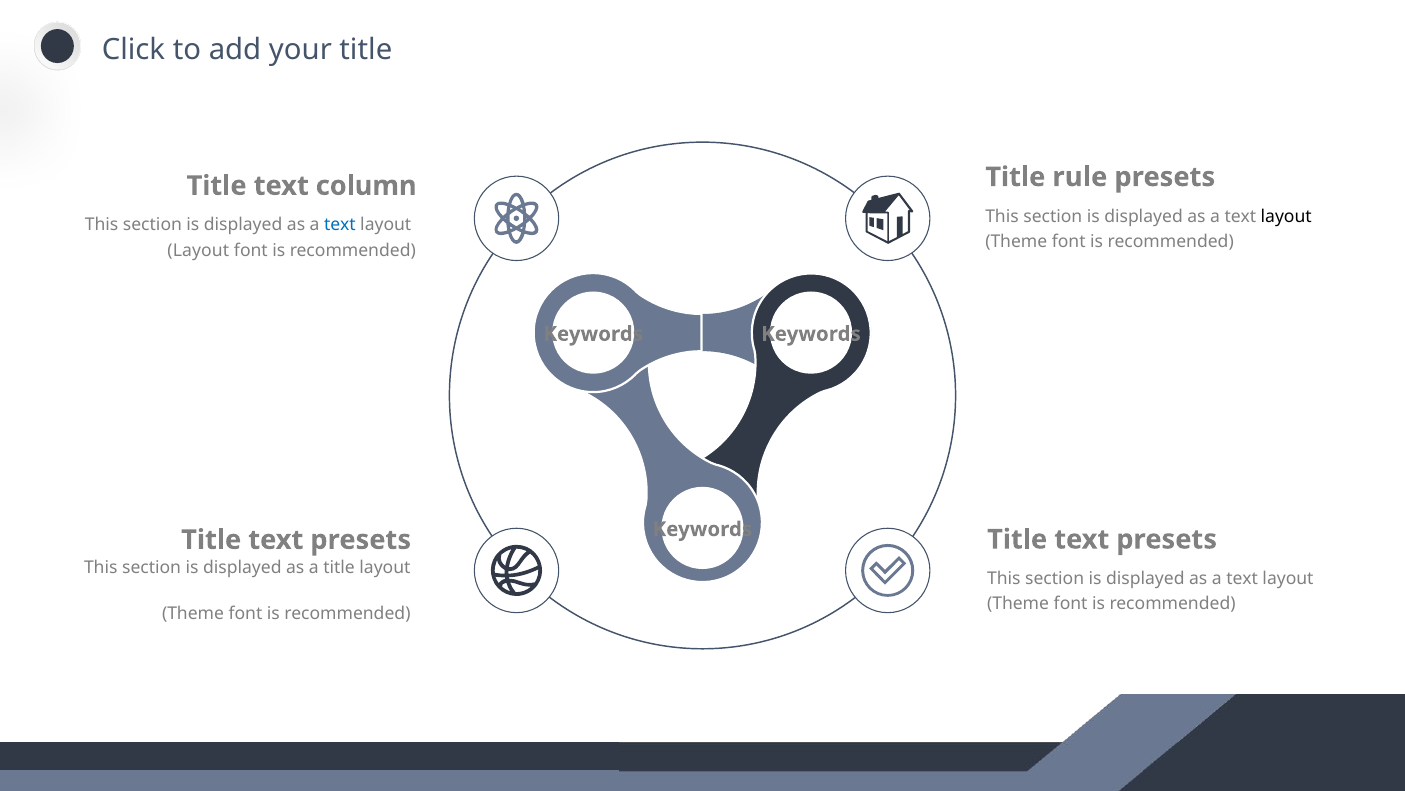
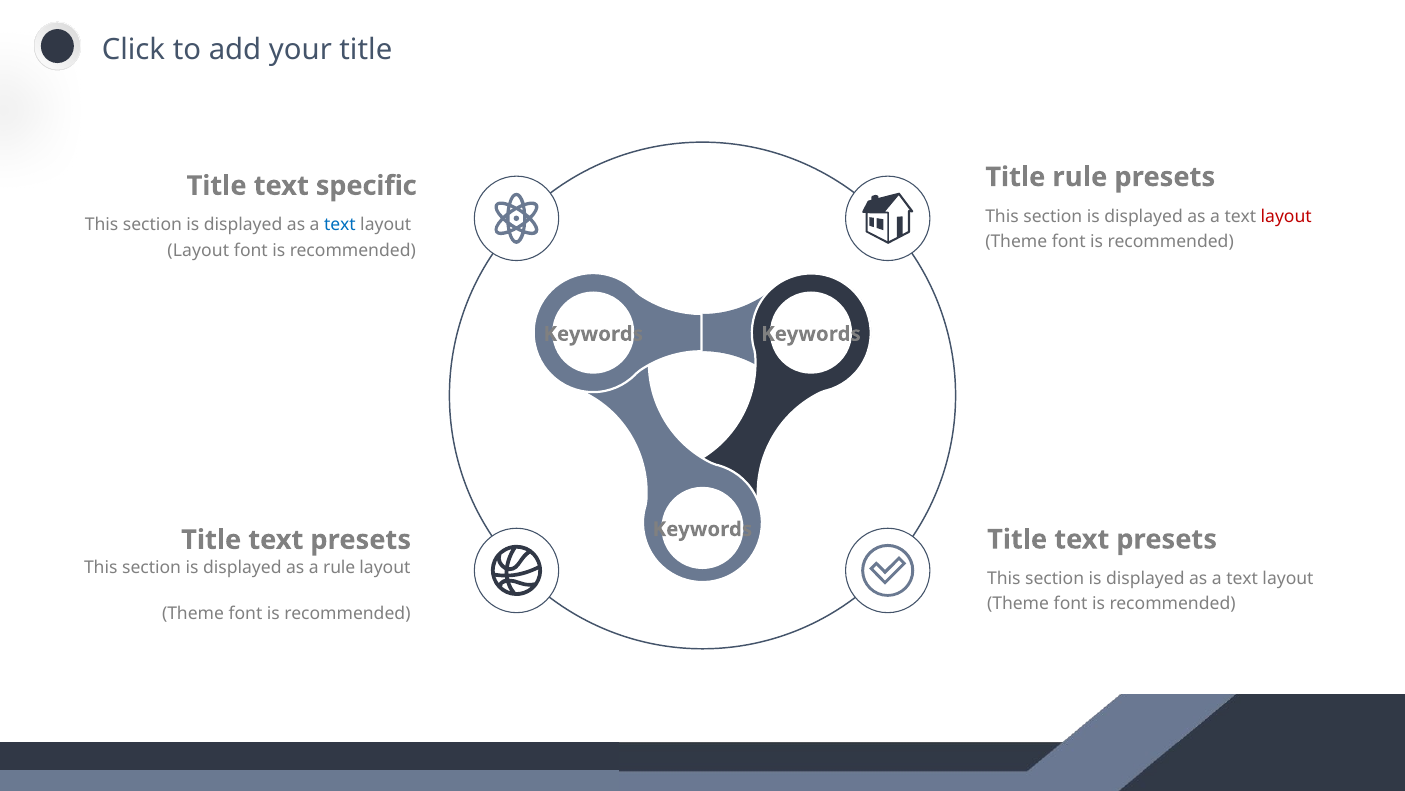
column: column -> specific
layout at (1286, 216) colour: black -> red
a title: title -> rule
